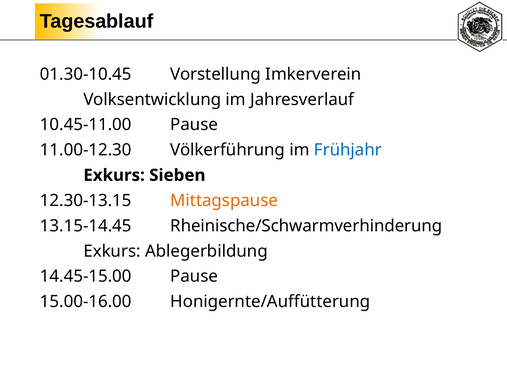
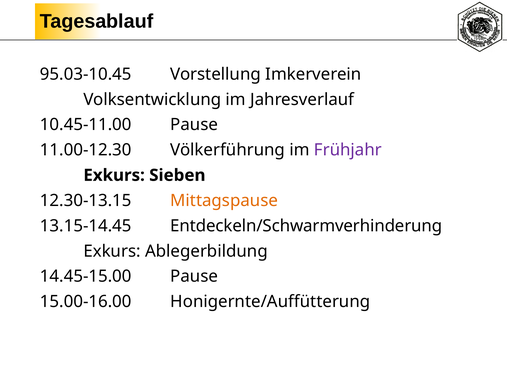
01.30-10.45: 01.30-10.45 -> 95.03-10.45
Frühjahr colour: blue -> purple
Rheinische/Schwarmverhinderung: Rheinische/Schwarmverhinderung -> Entdeckeln/Schwarmverhinderung
